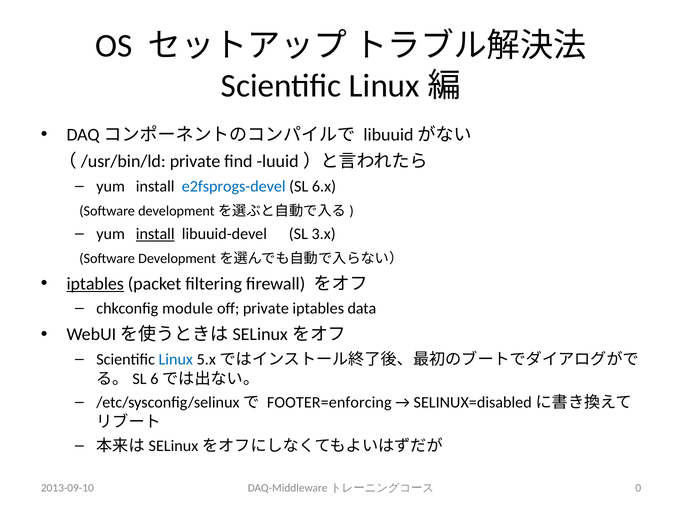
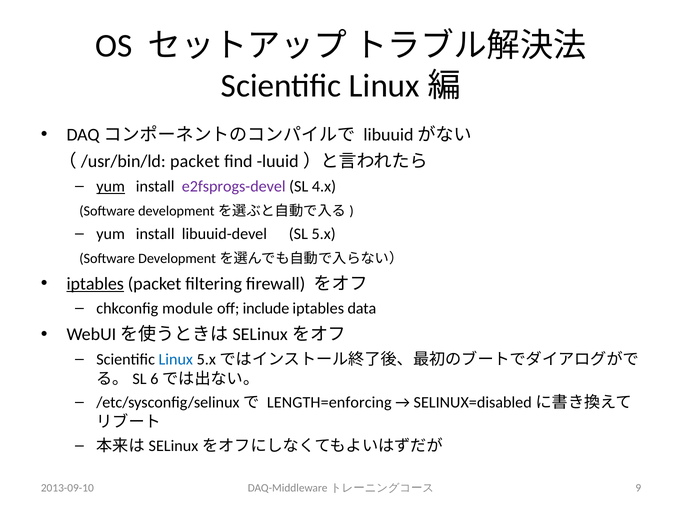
（/usr/bin/ld private: private -> packet
yum at (111, 187) underline: none -> present
e2fsprogs-devel colour: blue -> purple
6.x: 6.x -> 4.x
install at (155, 234) underline: present -> none
3.x: 3.x -> 5.x
off private: private -> include
FOOTER=enforcing: FOOTER=enforcing -> LENGTH=enforcing
0: 0 -> 9
